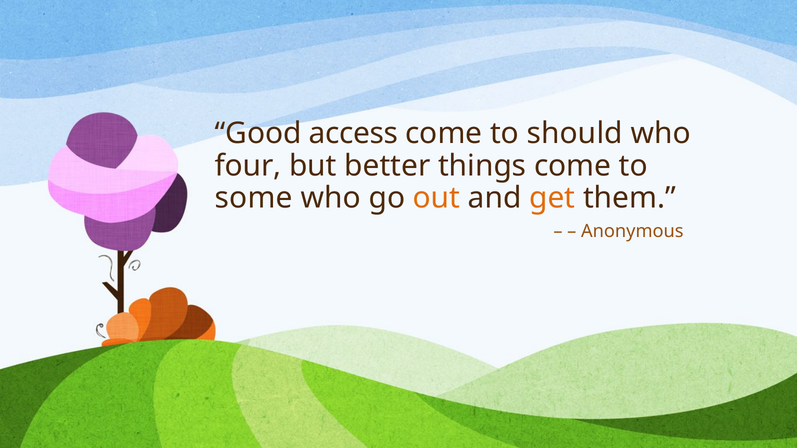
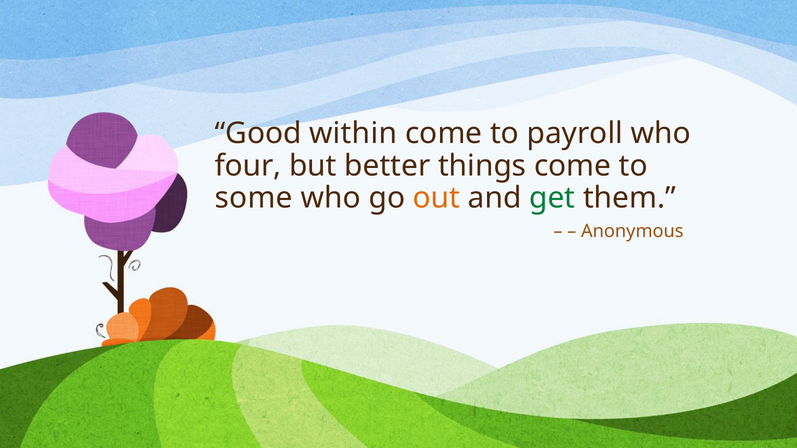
access: access -> within
should: should -> payroll
get colour: orange -> green
